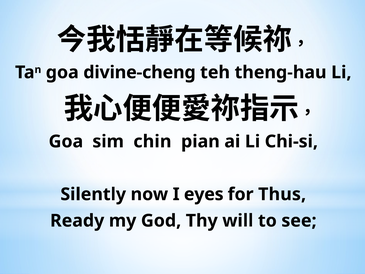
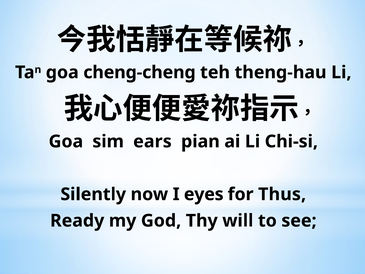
divine-cheng: divine-cheng -> cheng-cheng
chin: chin -> ears
